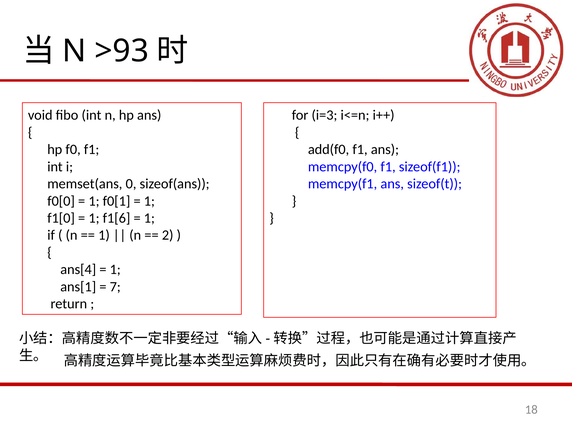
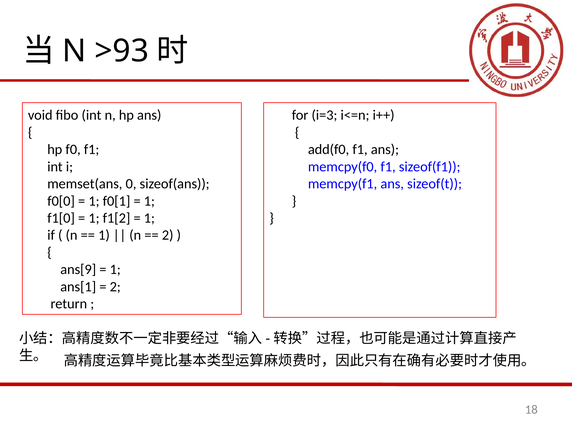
f1[6: f1[6 -> f1[2
ans[4: ans[4 -> ans[9
7 at (115, 287): 7 -> 2
